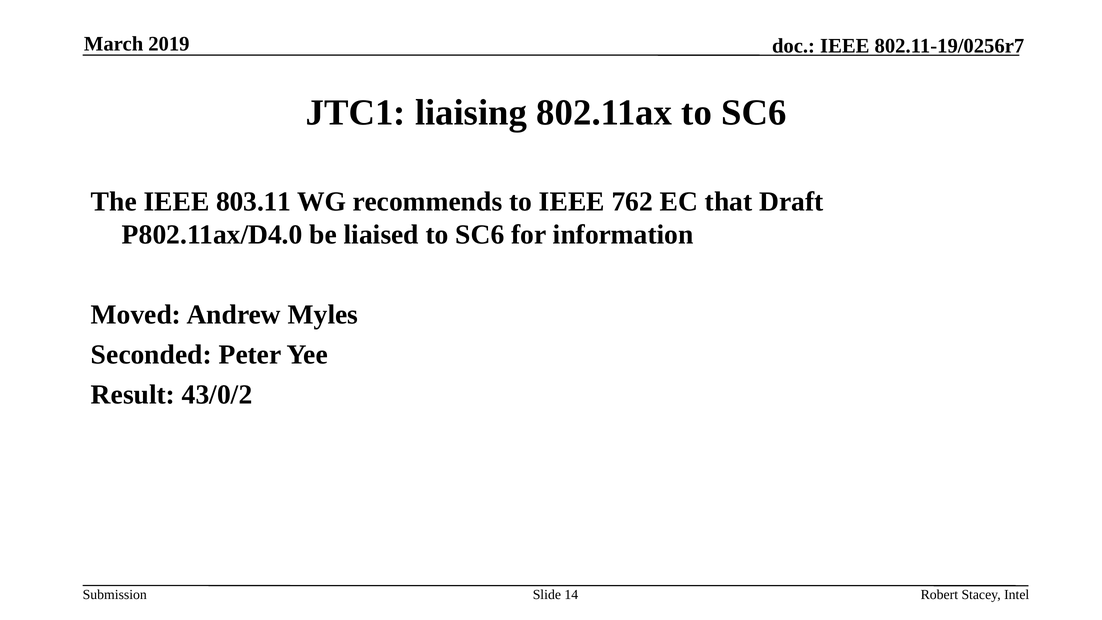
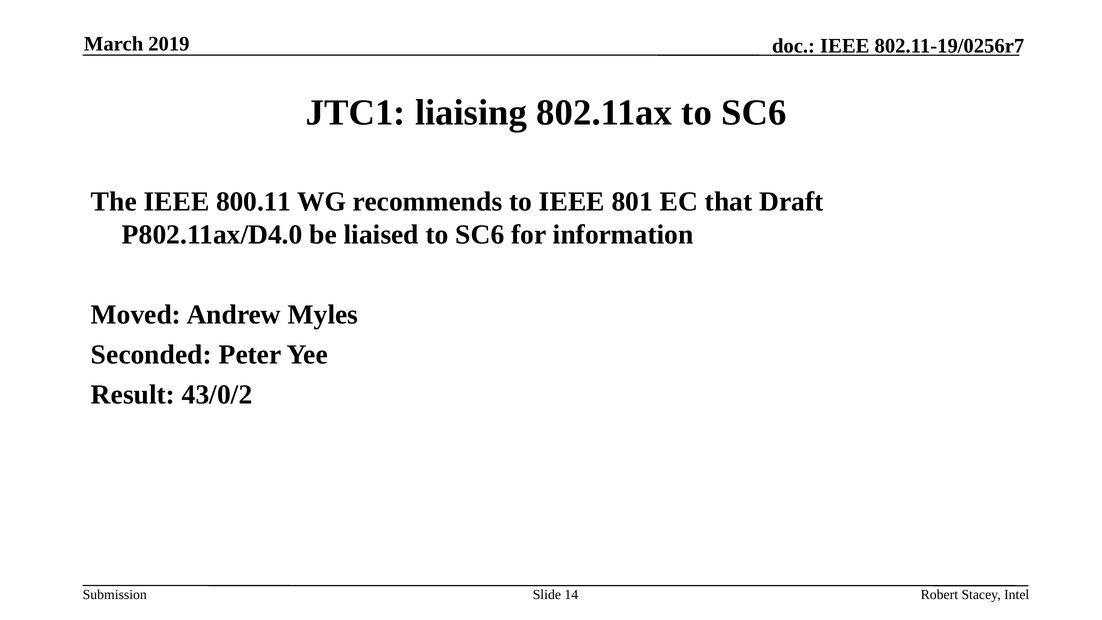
803.11: 803.11 -> 800.11
762: 762 -> 801
